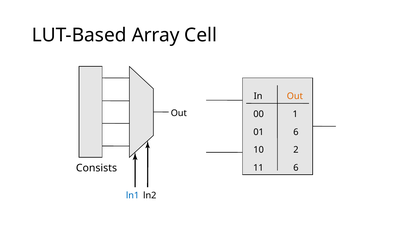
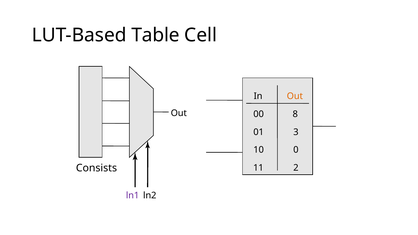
Array: Array -> Table
1: 1 -> 8
01 6: 6 -> 3
2: 2 -> 0
11 6: 6 -> 2
ln1 colour: blue -> purple
